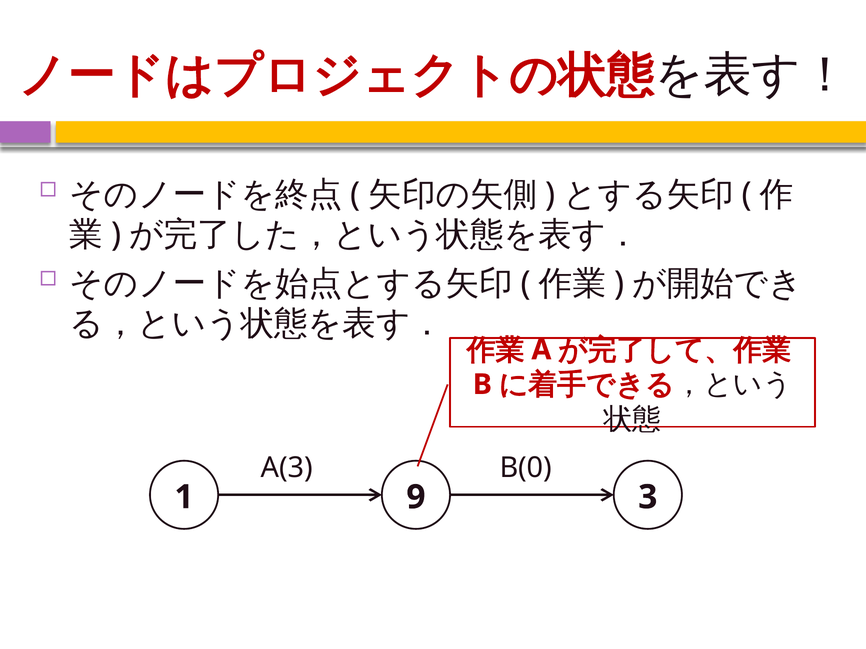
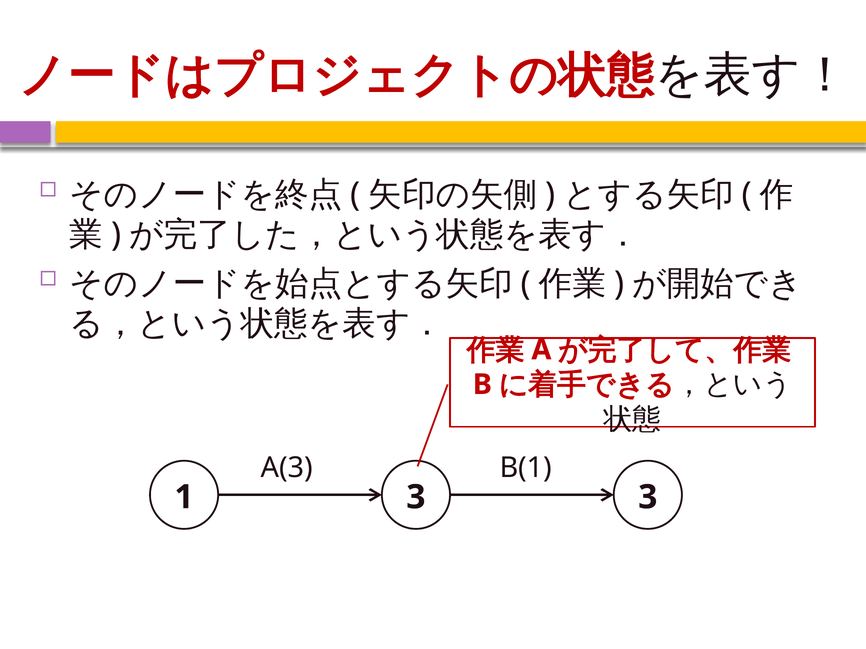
B(0: B(0 -> B(1
1 9: 9 -> 3
